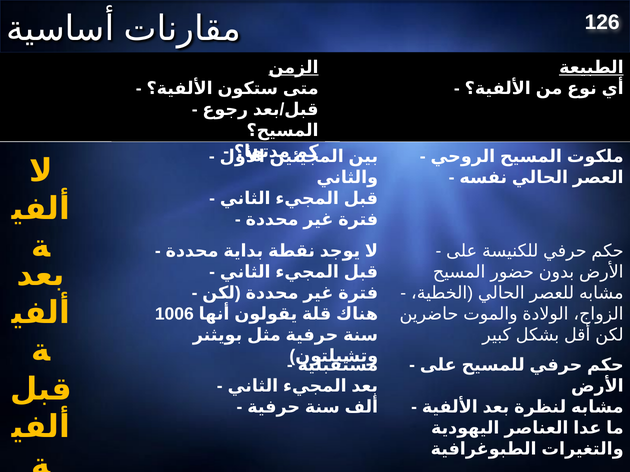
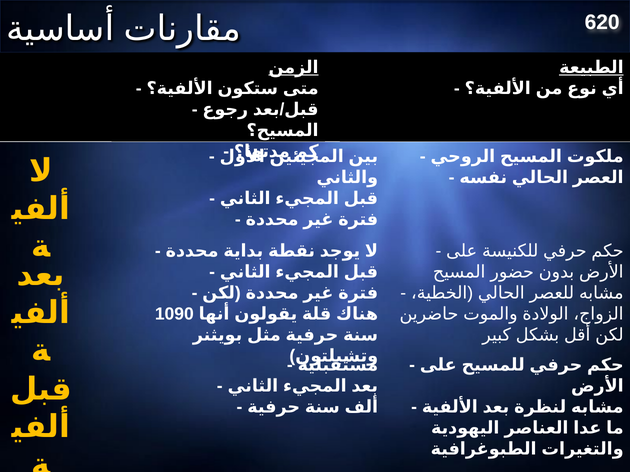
126: 126 -> 620
1006: 1006 -> 1090
